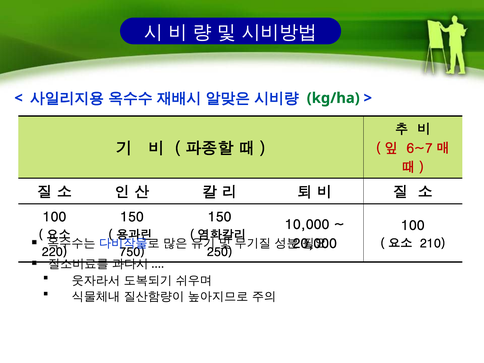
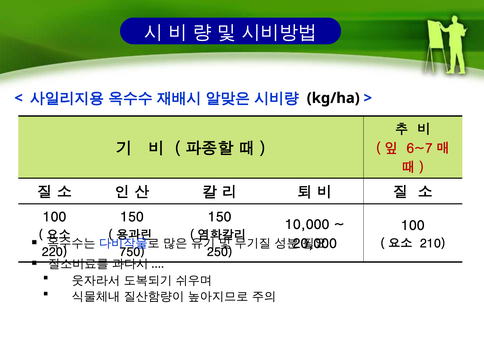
kg/ha colour: green -> black
